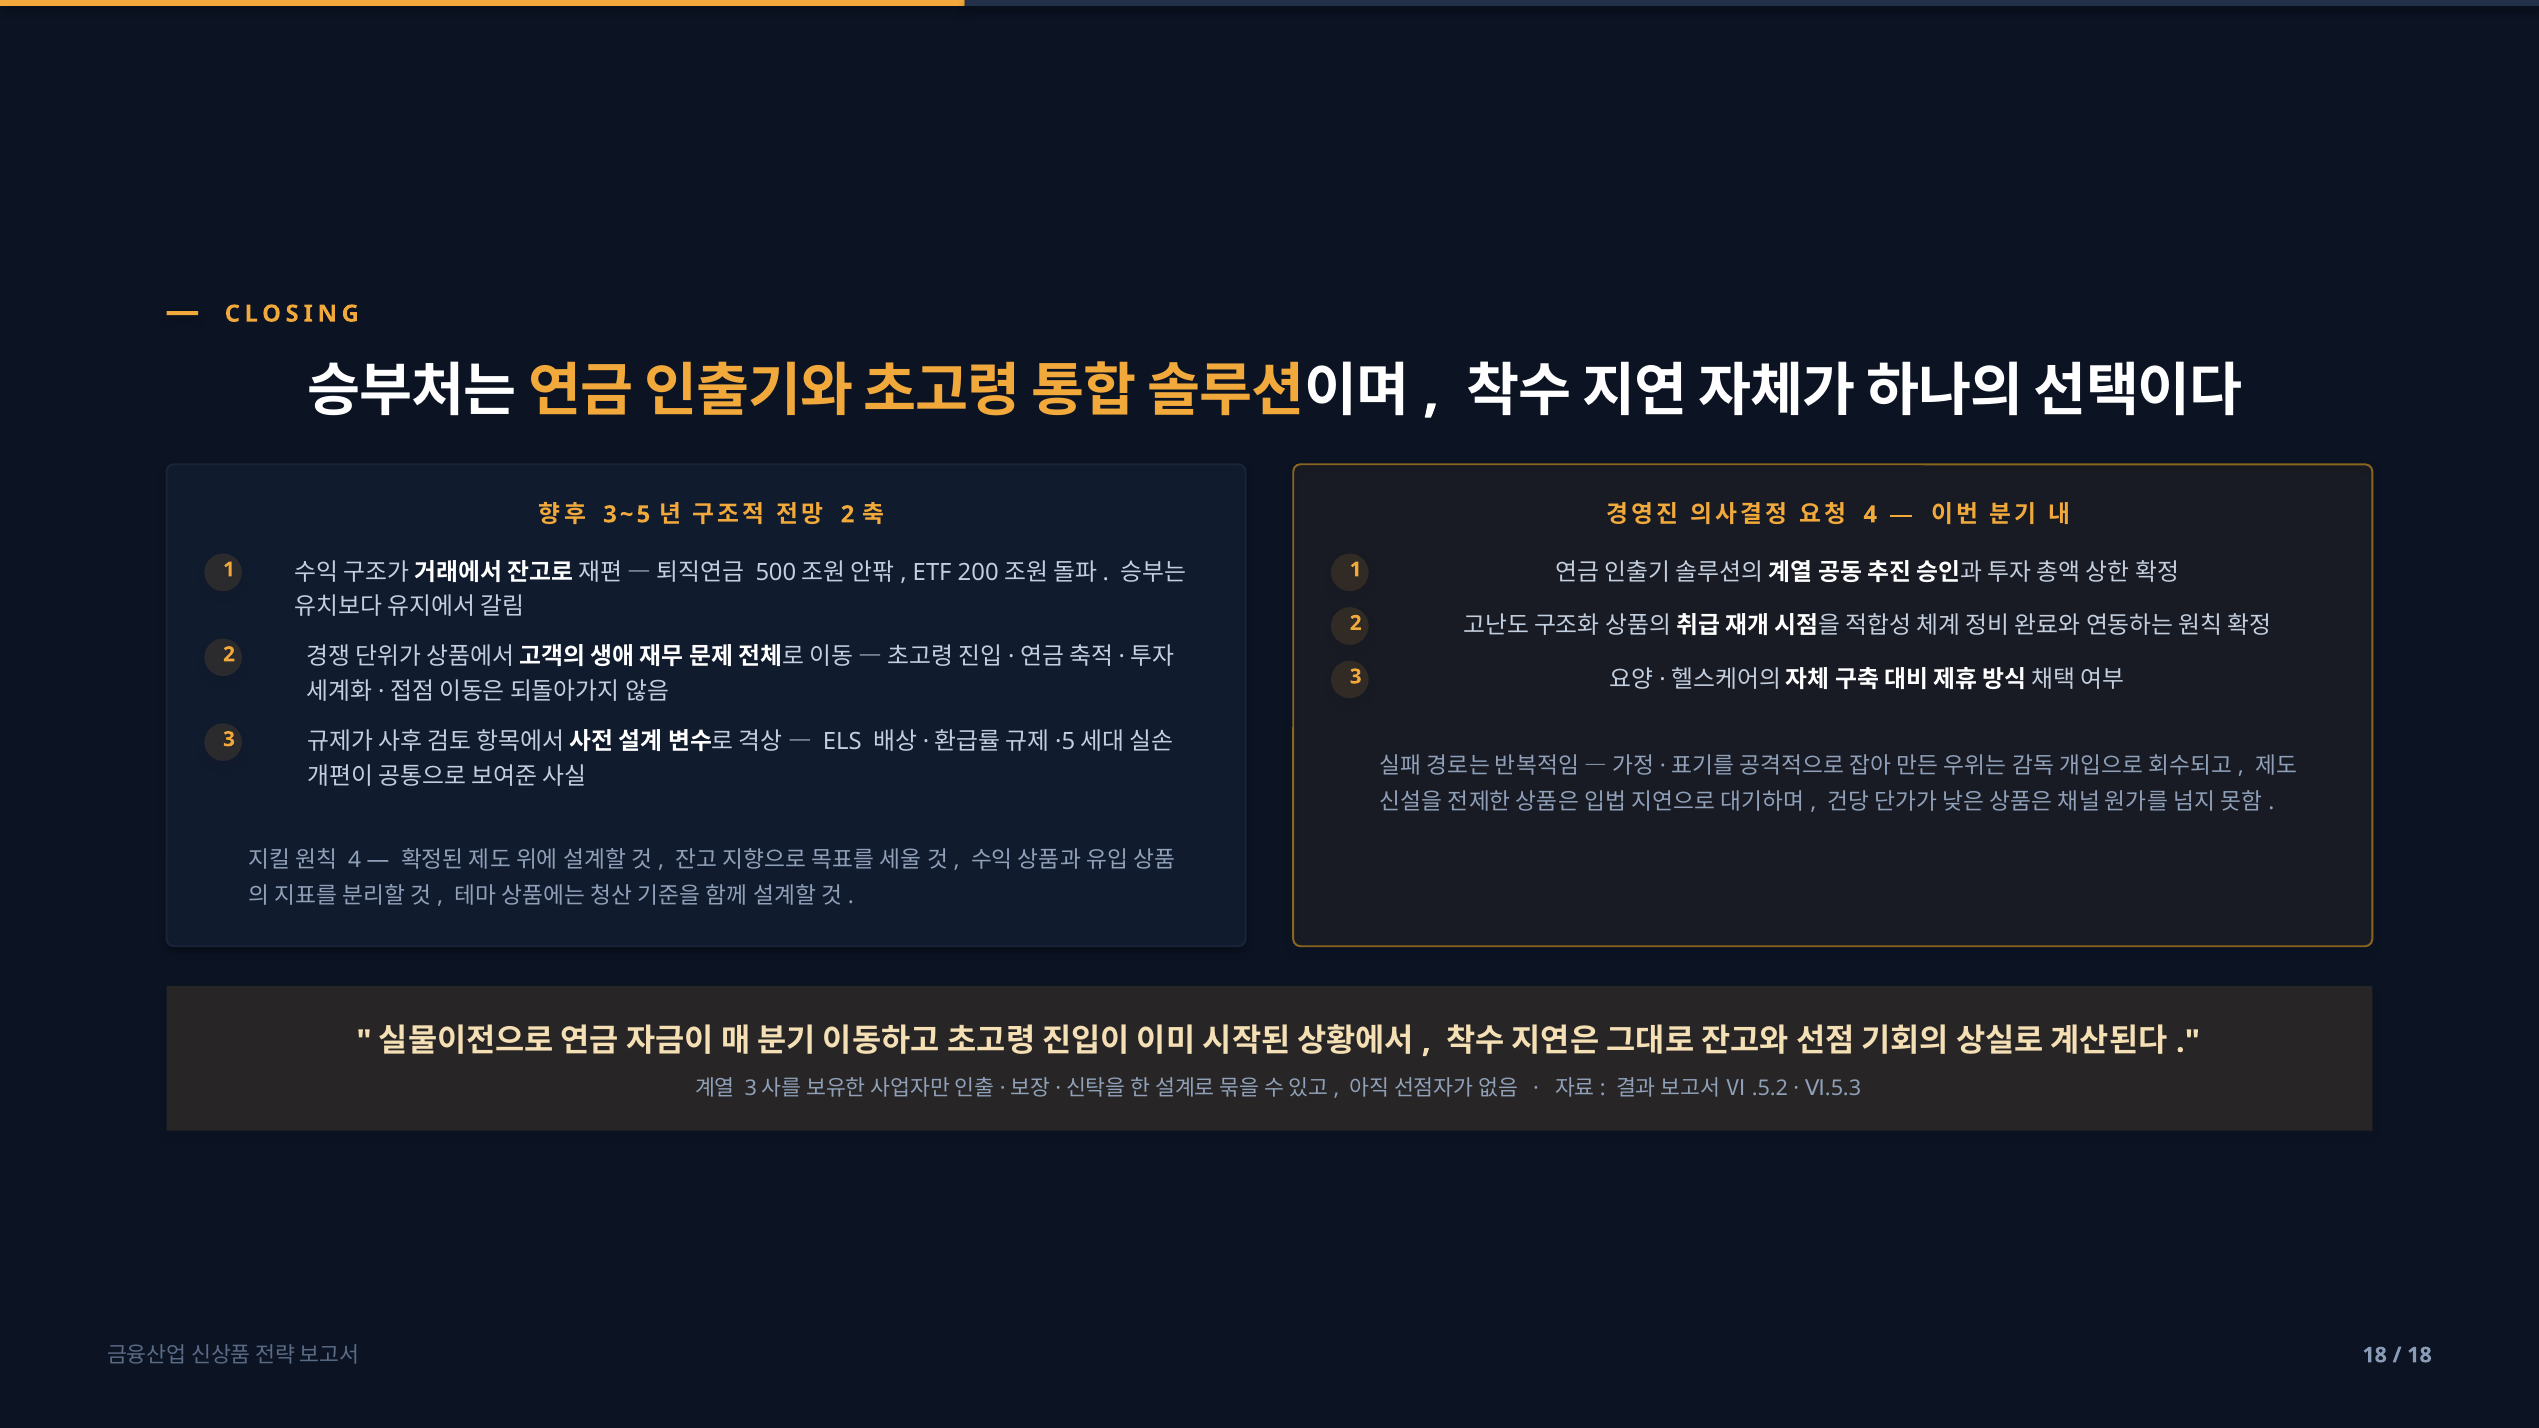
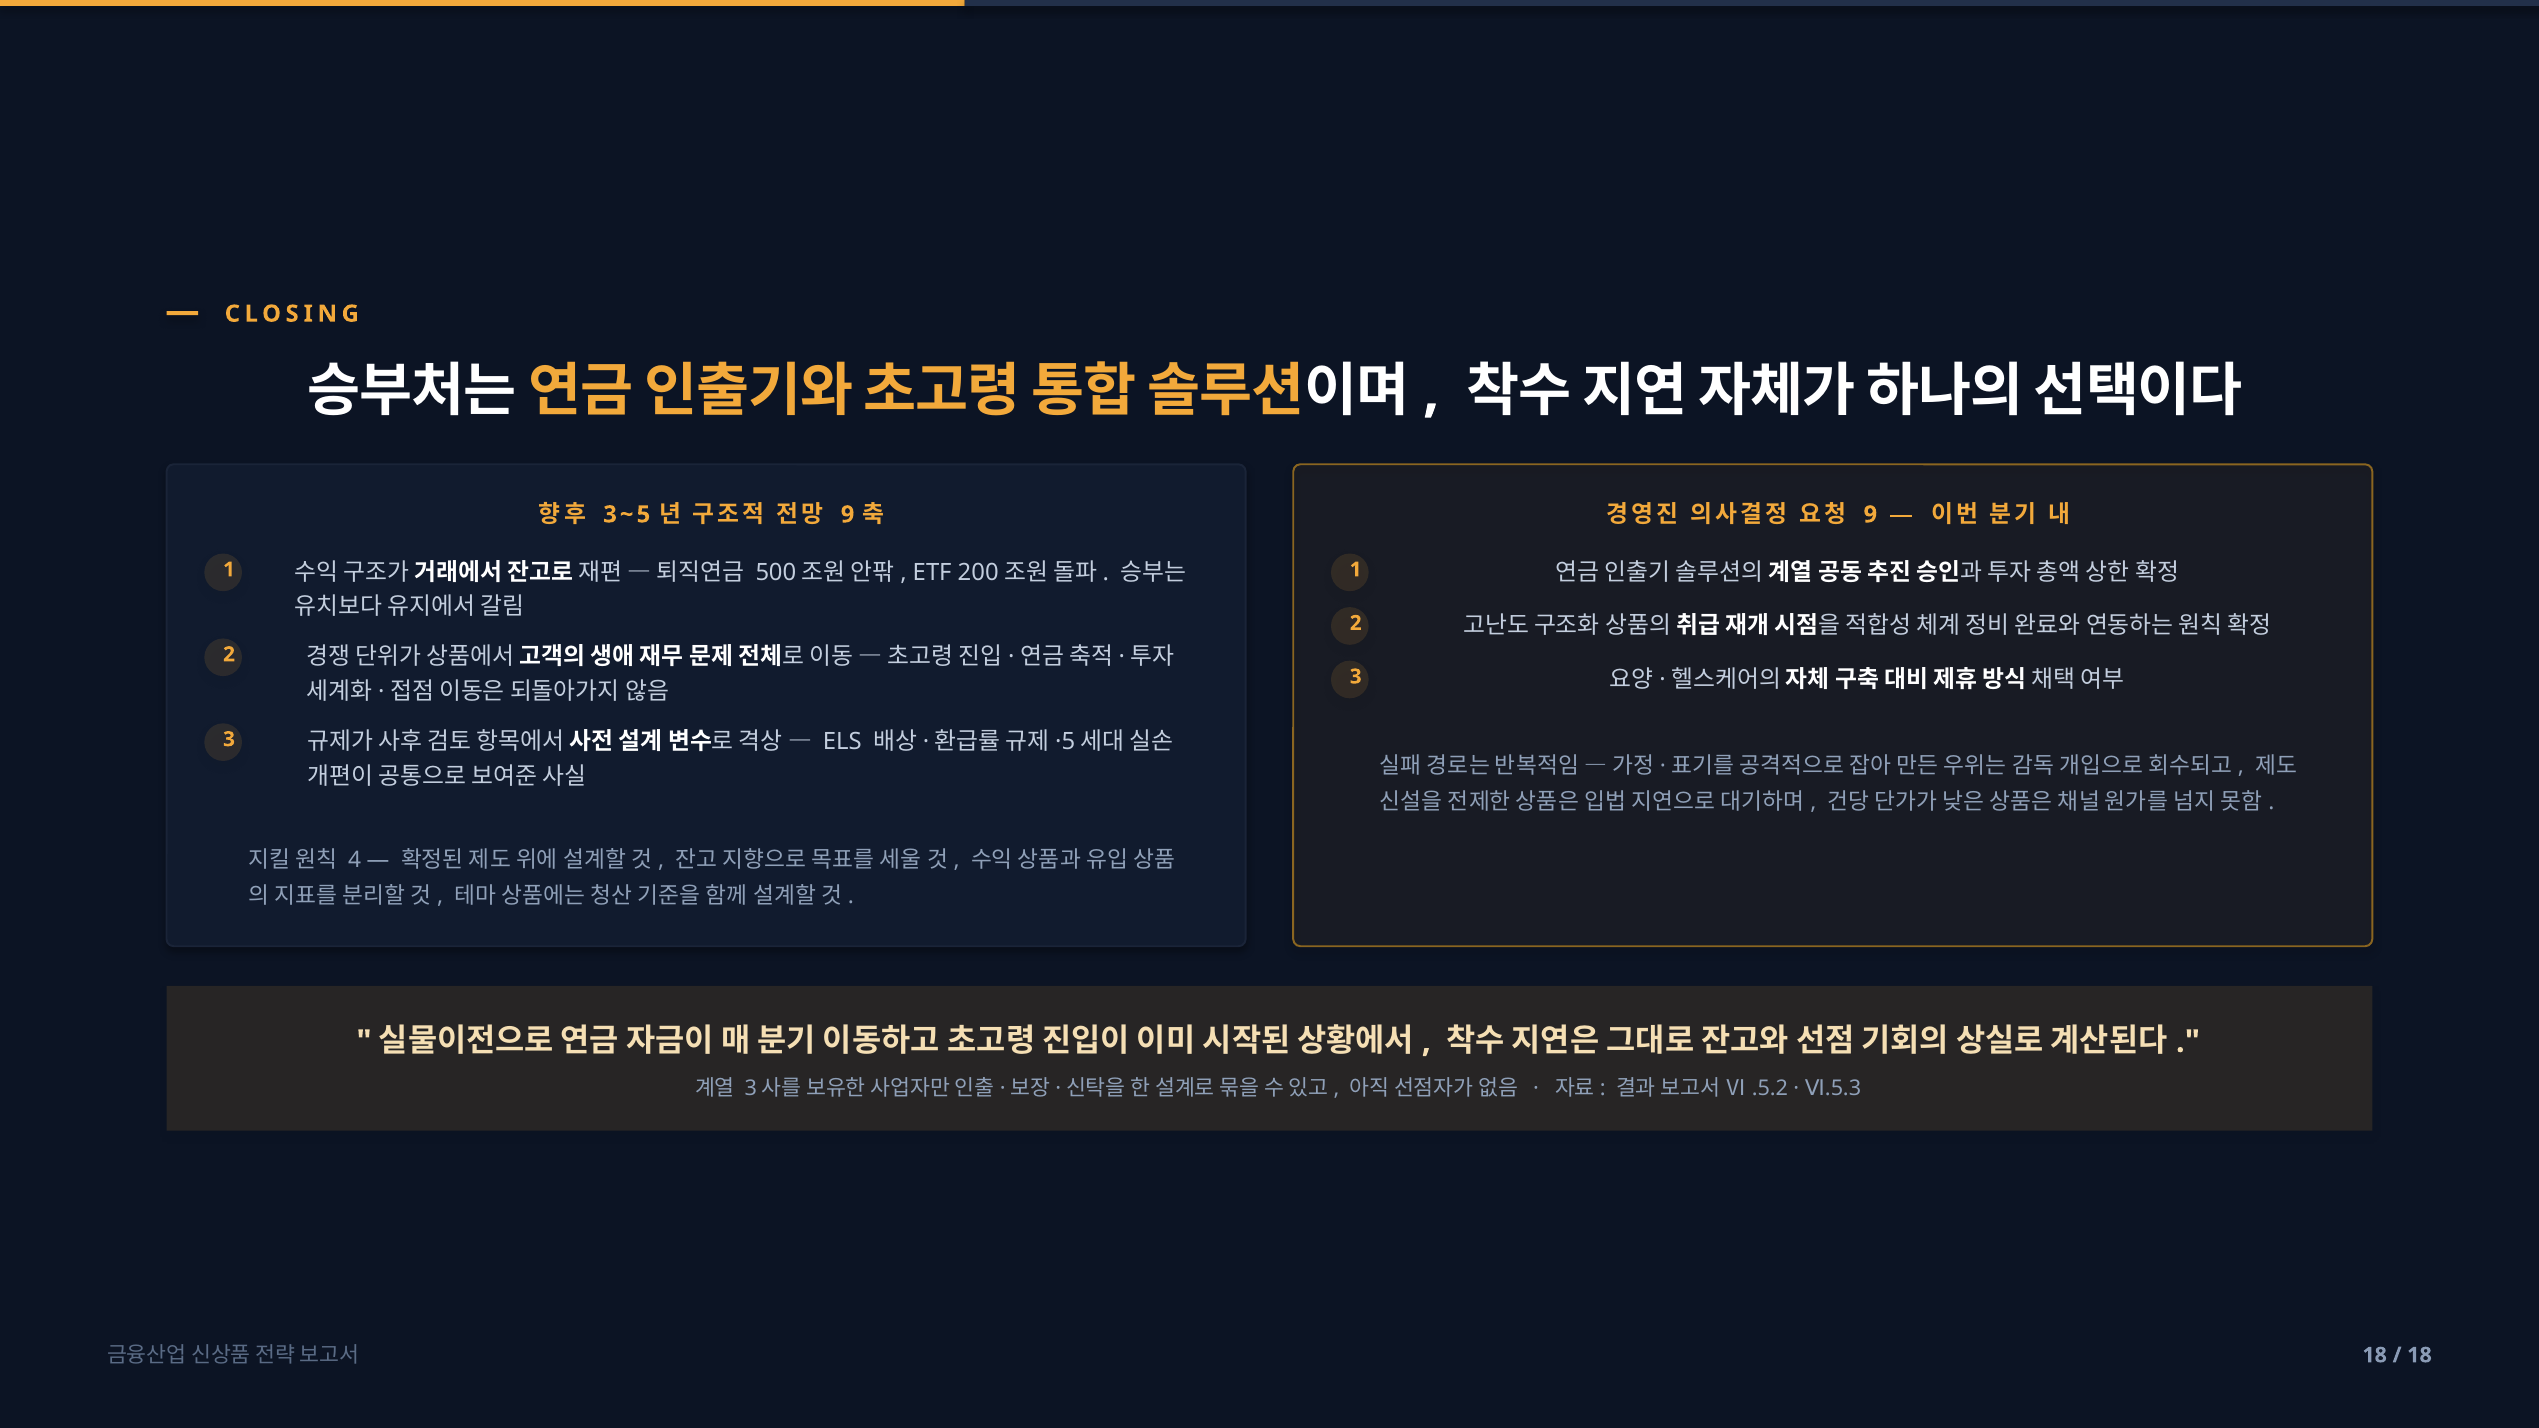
2 at (848, 515): 2 -> 9
4 at (1870, 515): 4 -> 9
